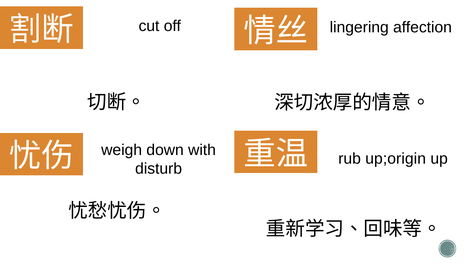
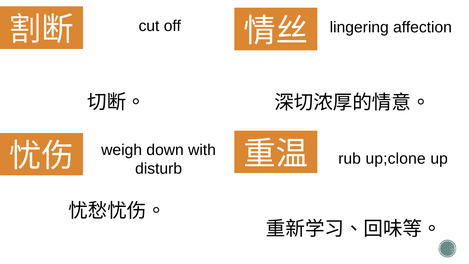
up;origin: up;origin -> up;clone
